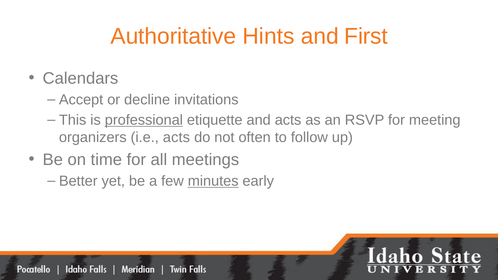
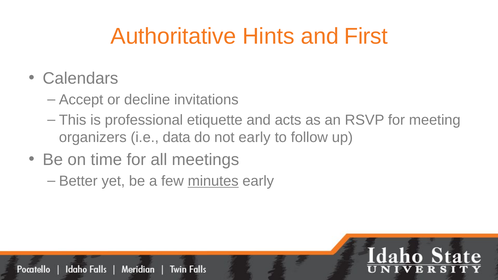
professional underline: present -> none
i.e acts: acts -> data
not often: often -> early
